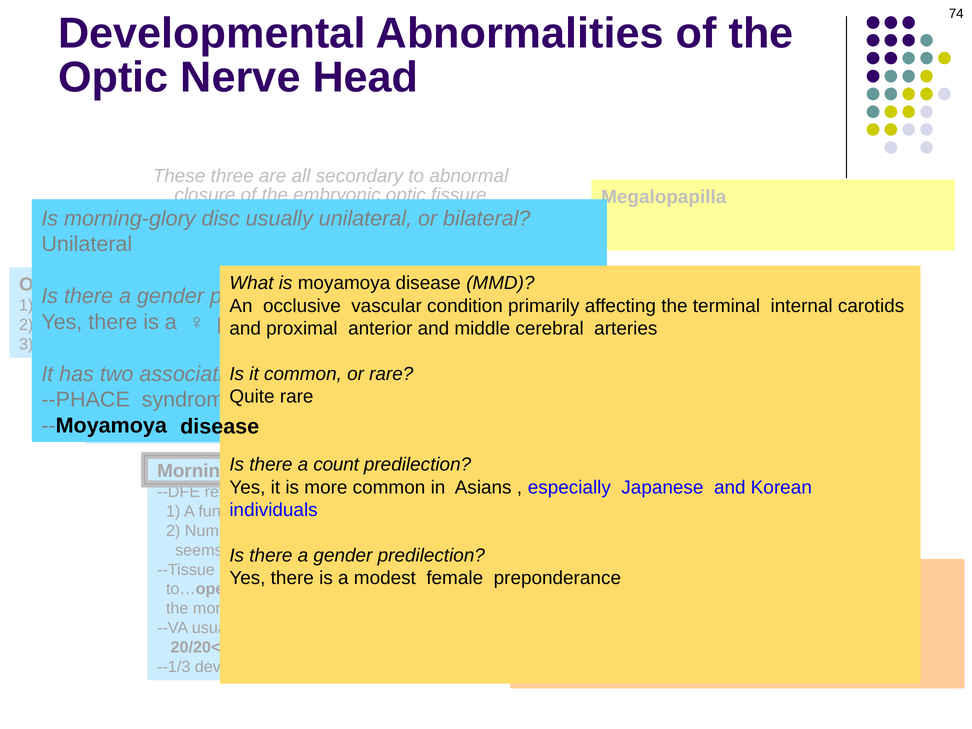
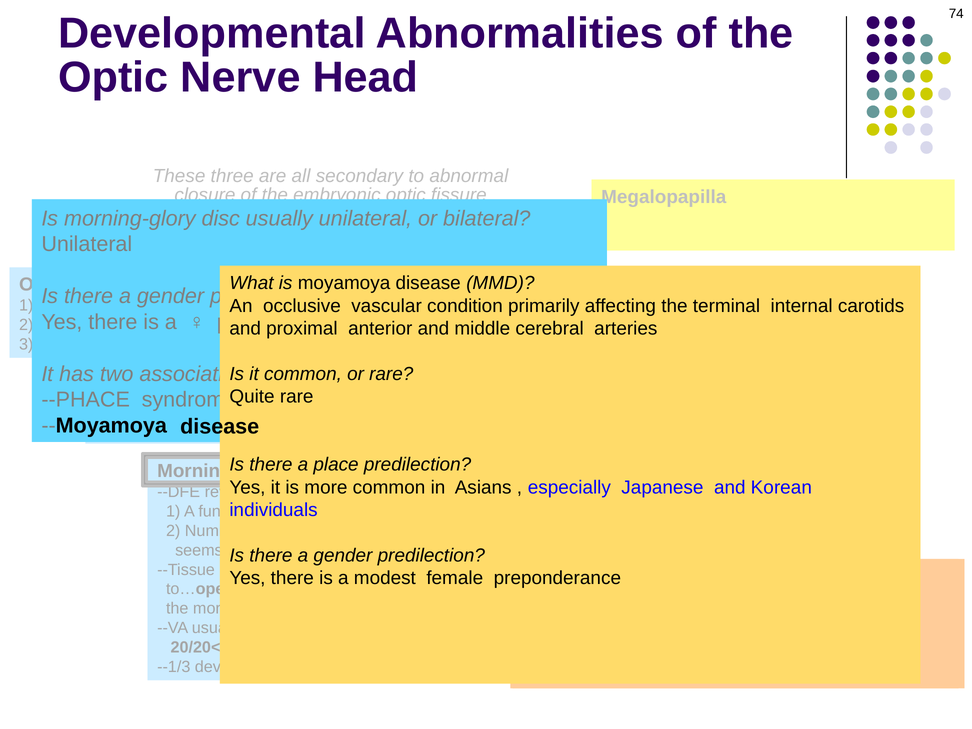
count: count -> place
